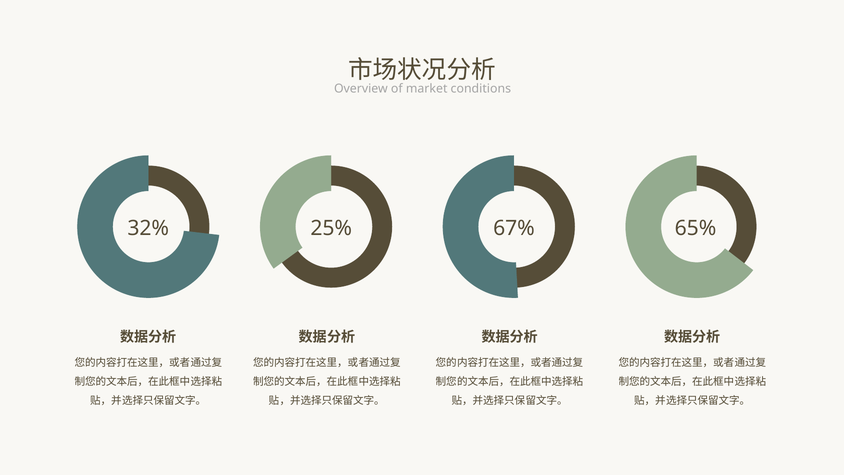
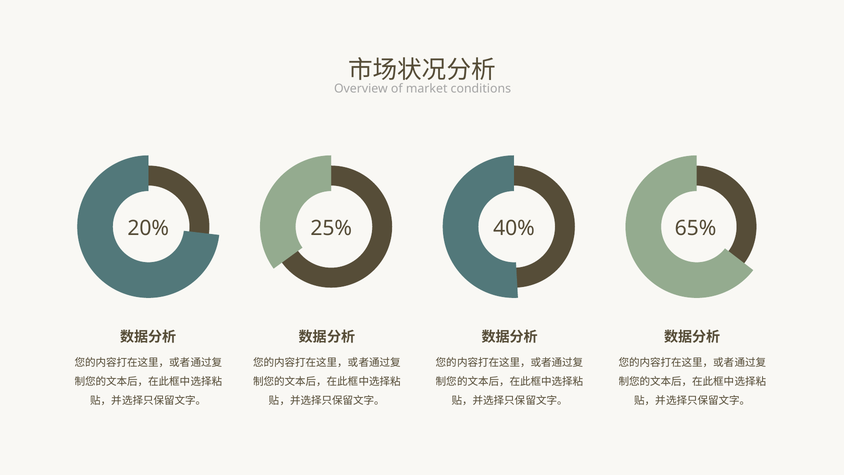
32%: 32% -> 20%
67%: 67% -> 40%
